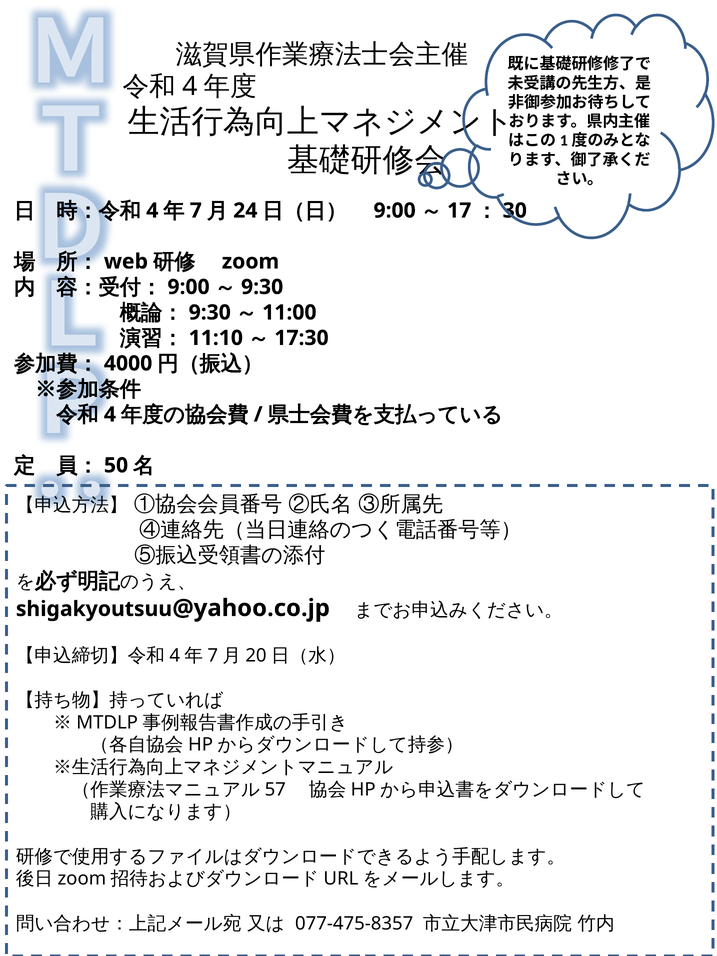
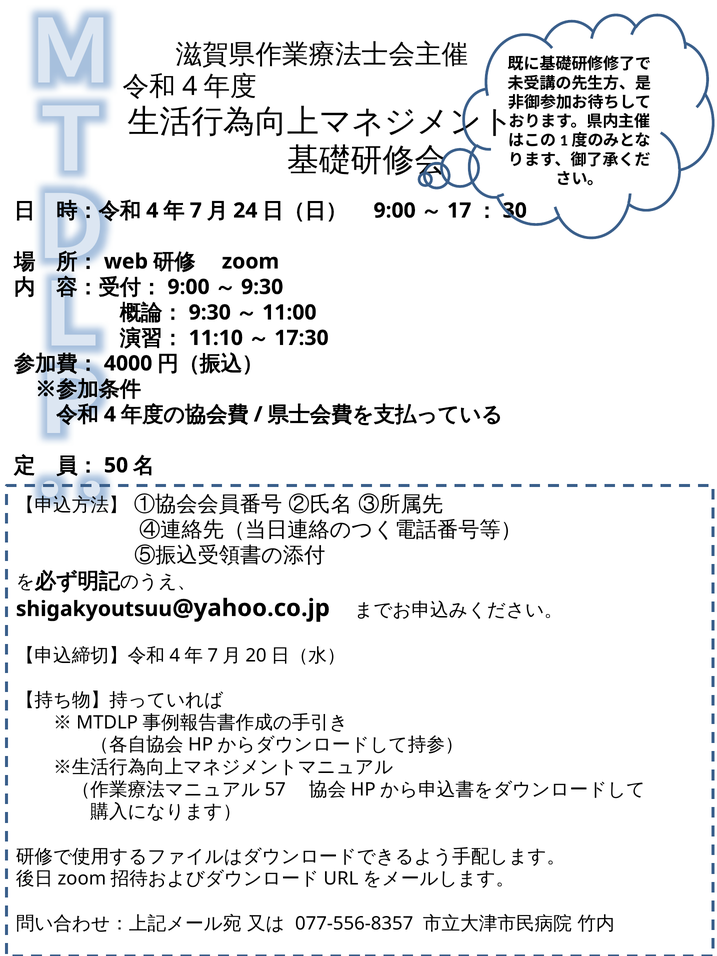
077-475-8357: 077-475-8357 -> 077-556-8357
